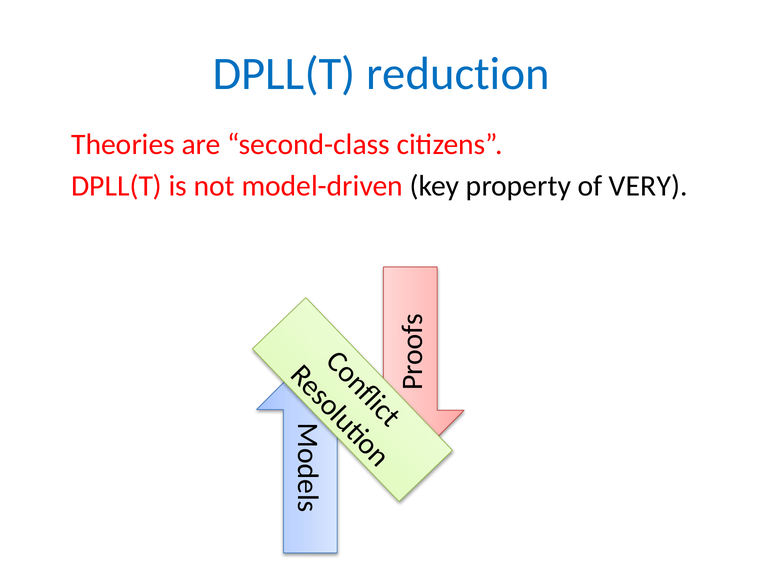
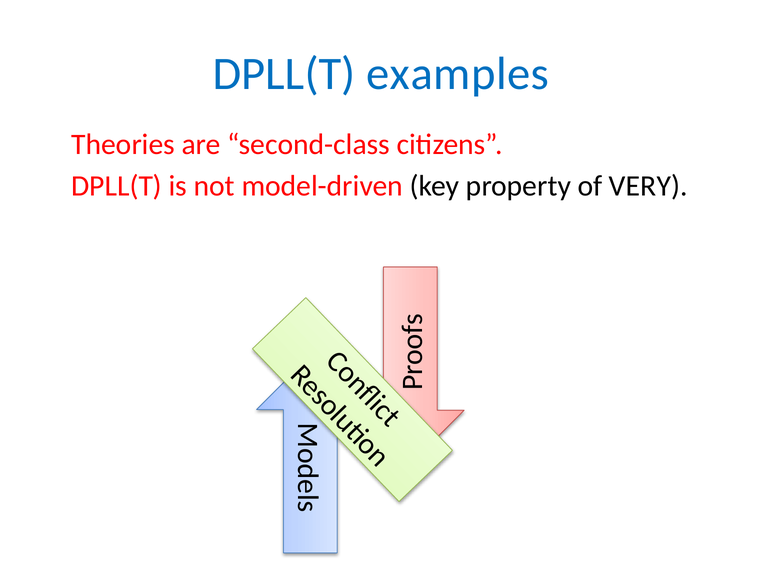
reduction: reduction -> examples
